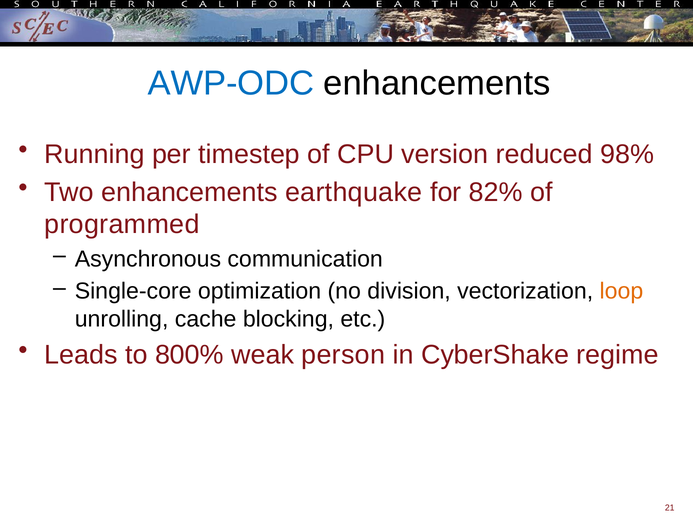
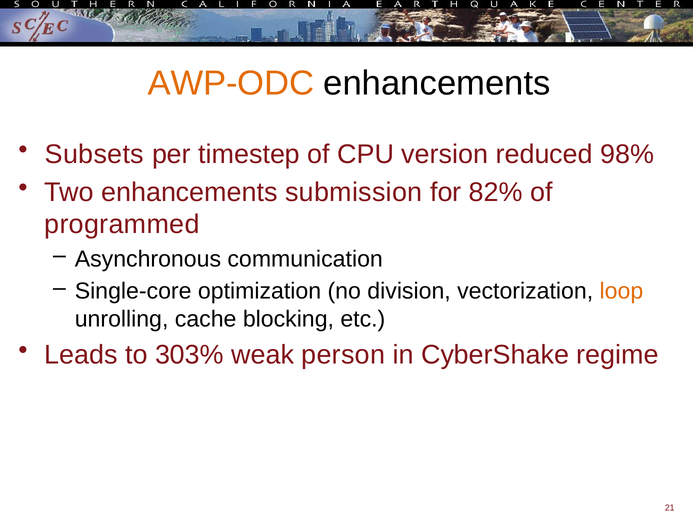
AWP-ODC colour: blue -> orange
Running: Running -> Subsets
earthquake: earthquake -> submission
800%: 800% -> 303%
